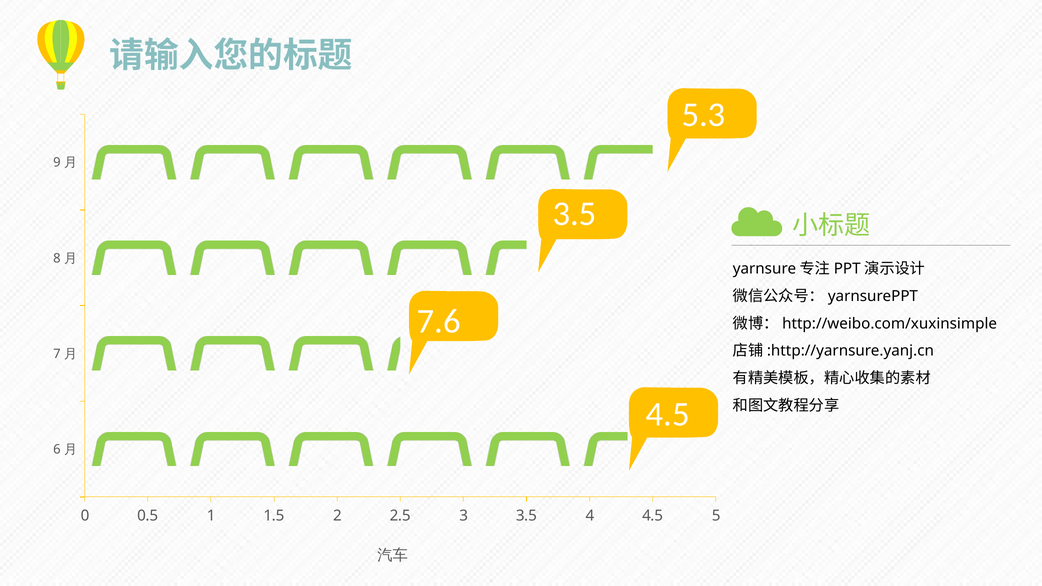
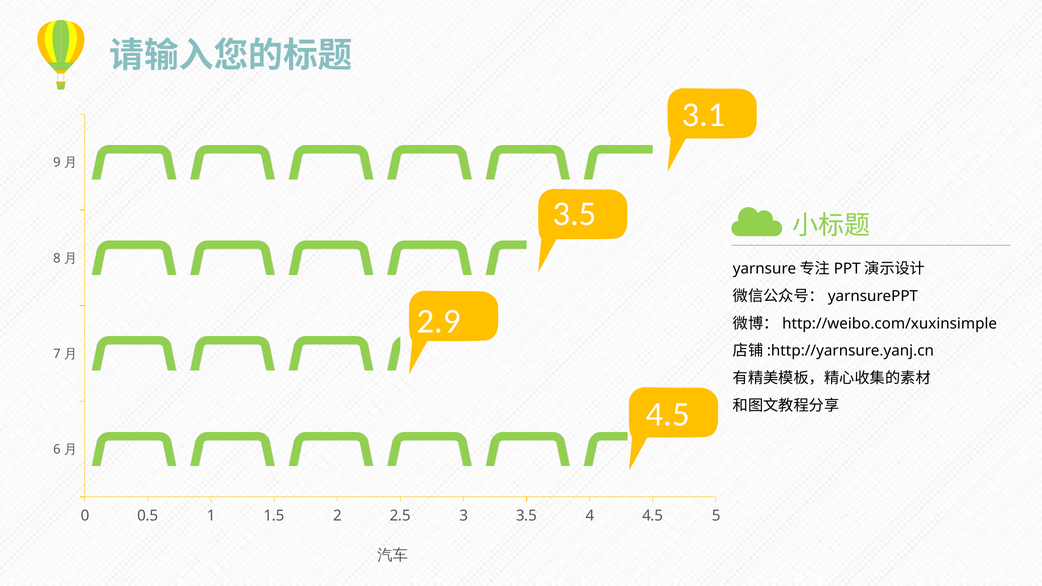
5.3: 5.3 -> 3.1
7.6: 7.6 -> 2.9
